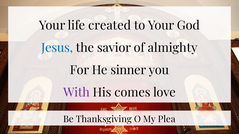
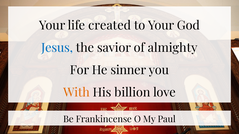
With colour: purple -> orange
comes: comes -> billion
Thanksgiving: Thanksgiving -> Frankincense
Plea: Plea -> Paul
